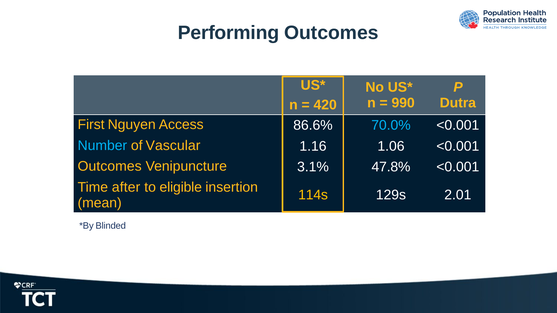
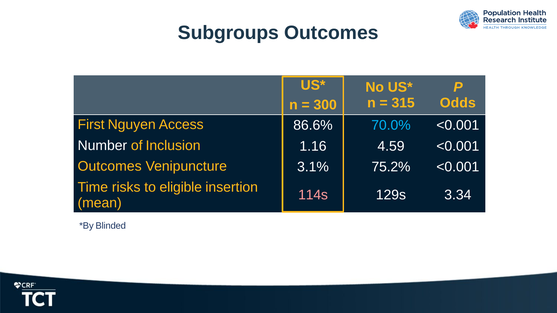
Performing: Performing -> Subgroups
990: 990 -> 315
Dutra: Dutra -> Odds
420: 420 -> 300
Number colour: light blue -> white
Vascular: Vascular -> Inclusion
1.06: 1.06 -> 4.59
47.8%: 47.8% -> 75.2%
after: after -> risks
114s colour: yellow -> pink
2.01: 2.01 -> 3.34
